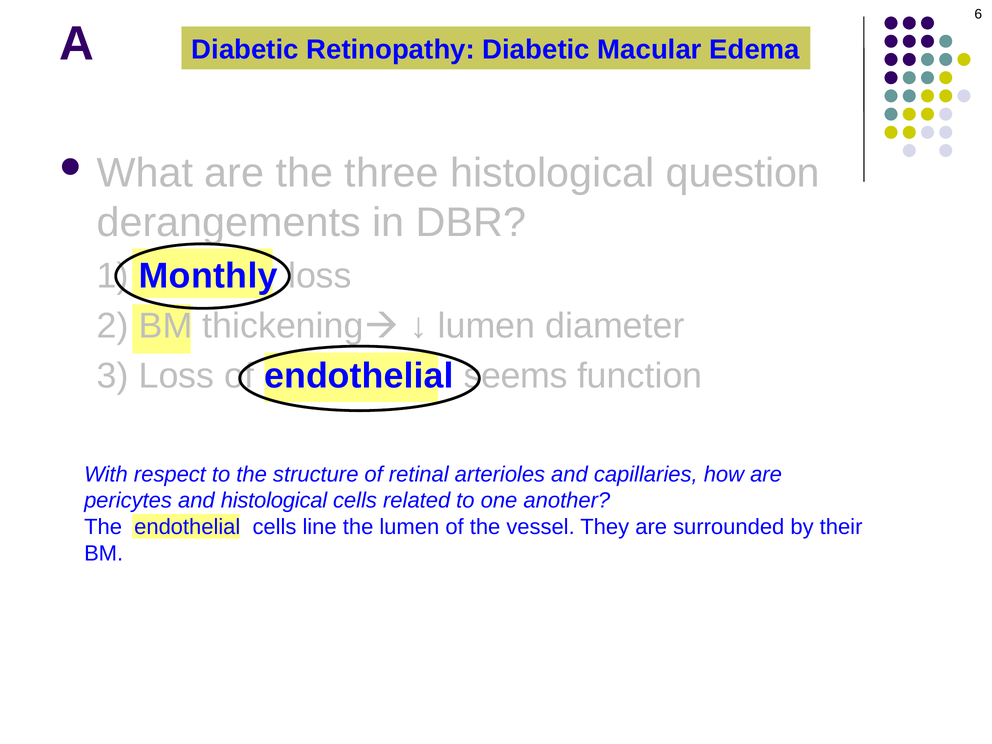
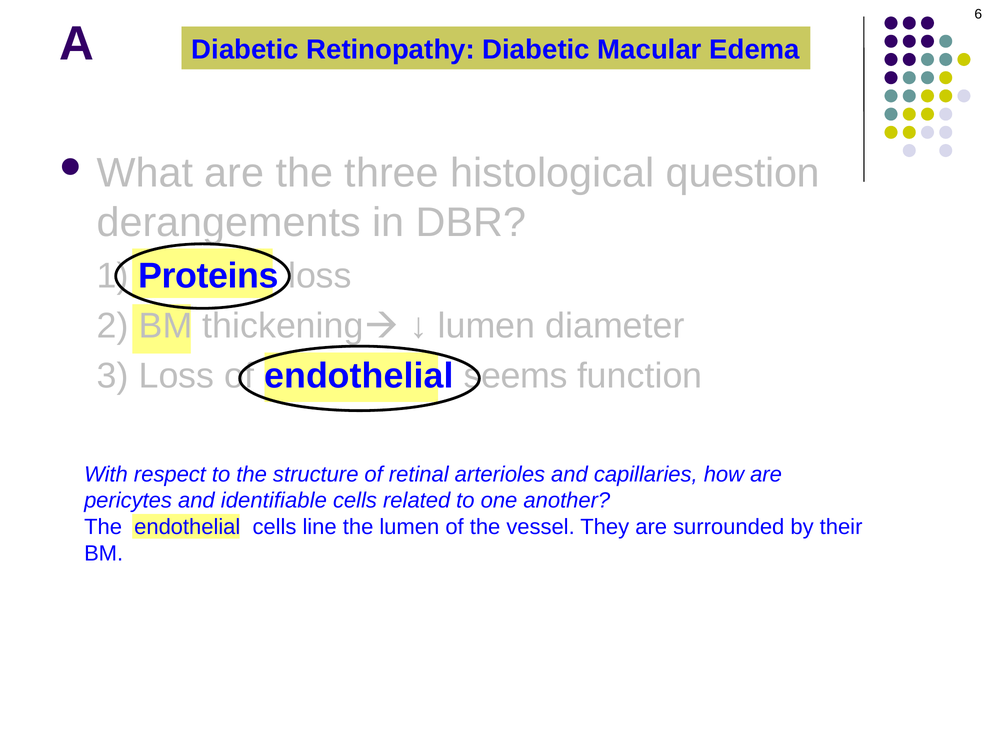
Monthly: Monthly -> Proteins
and histological: histological -> identifiable
